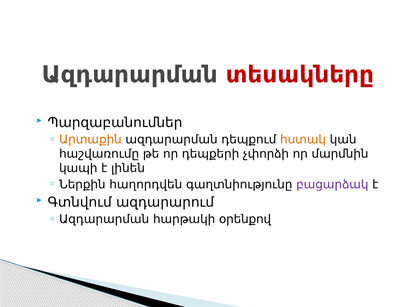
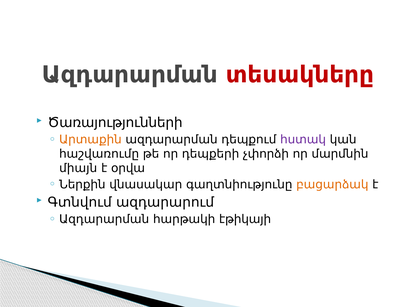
Պարզաբանումներ: Պարզաբանումներ -> Ծառայությունների
հստակ colour: orange -> purple
կապի: կապի -> միայն
լինեն: լինեն -> օրվա
հաղորդվեն: հաղորդվեն -> վնասակար
բացարձակ colour: purple -> orange
օրենքով: օրենքով -> էթիկայի
